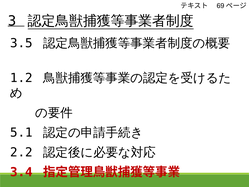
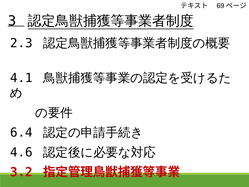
3.5: 3.5 -> 2.3
1.2: 1.2 -> 4.1
5.1: 5.1 -> 6.4
2.2: 2.2 -> 4.6
3.4: 3.4 -> 3.2
